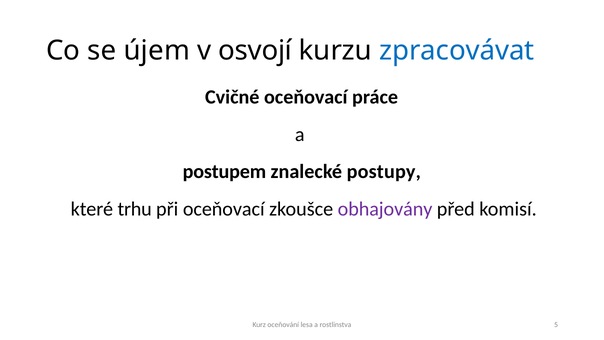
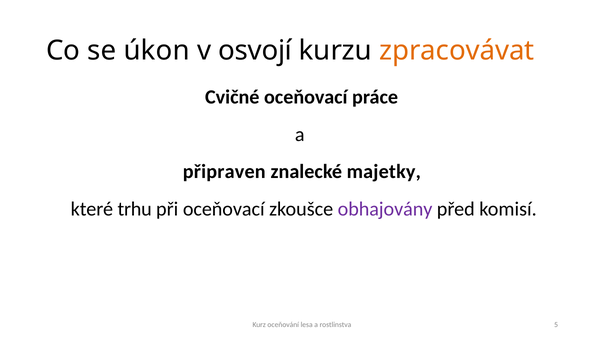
újem: újem -> úkon
zpracovávat colour: blue -> orange
postupem: postupem -> připraven
postupy: postupy -> majetky
